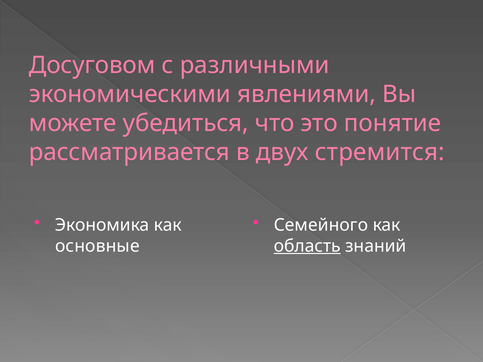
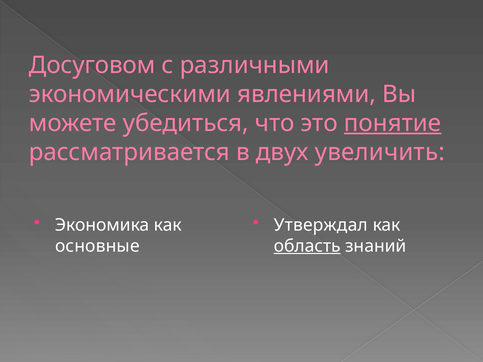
понятие underline: none -> present
стремится: стремится -> увеличить
Семейного: Семейного -> Утверждал
